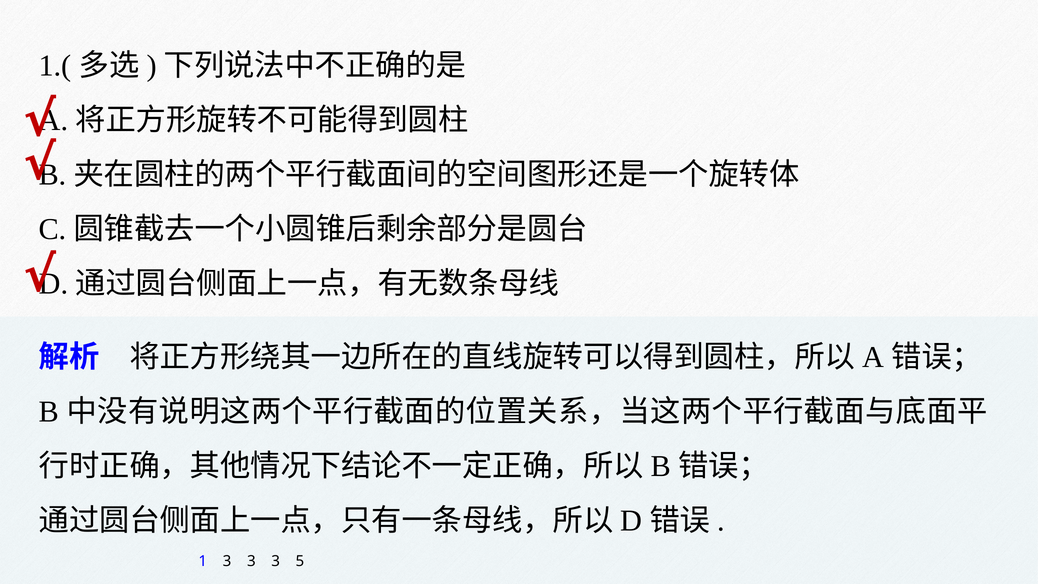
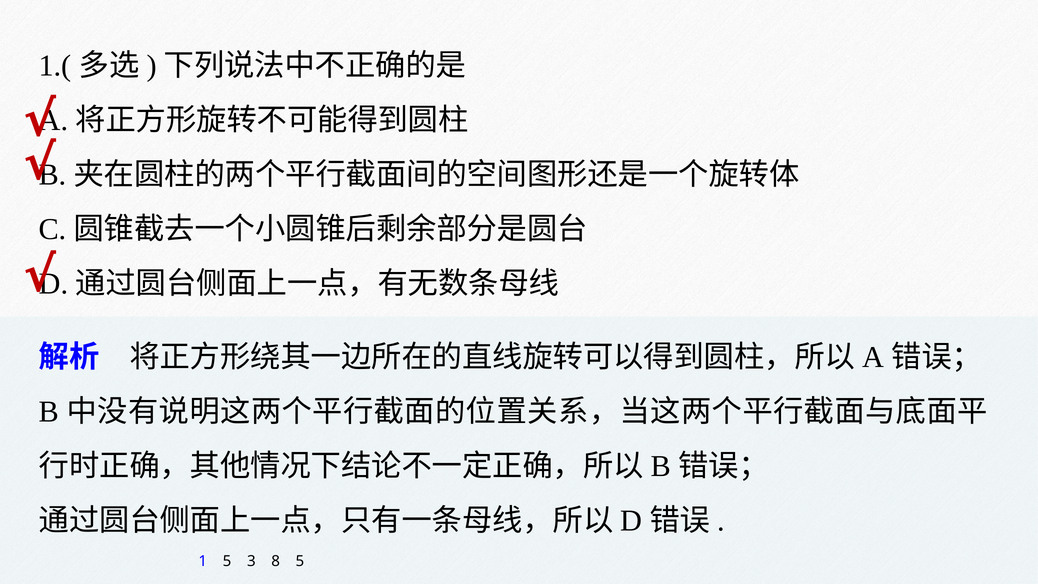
1 3: 3 -> 5
3 at (276, 561): 3 -> 8
